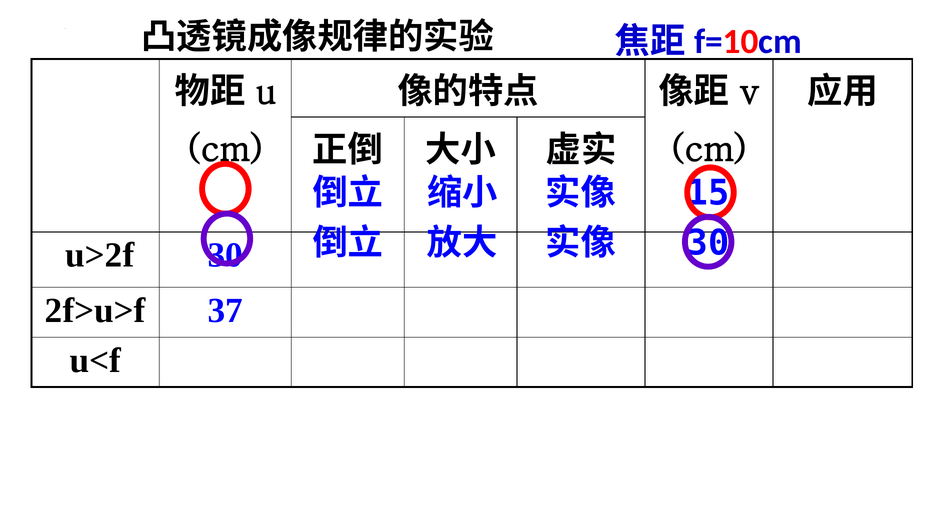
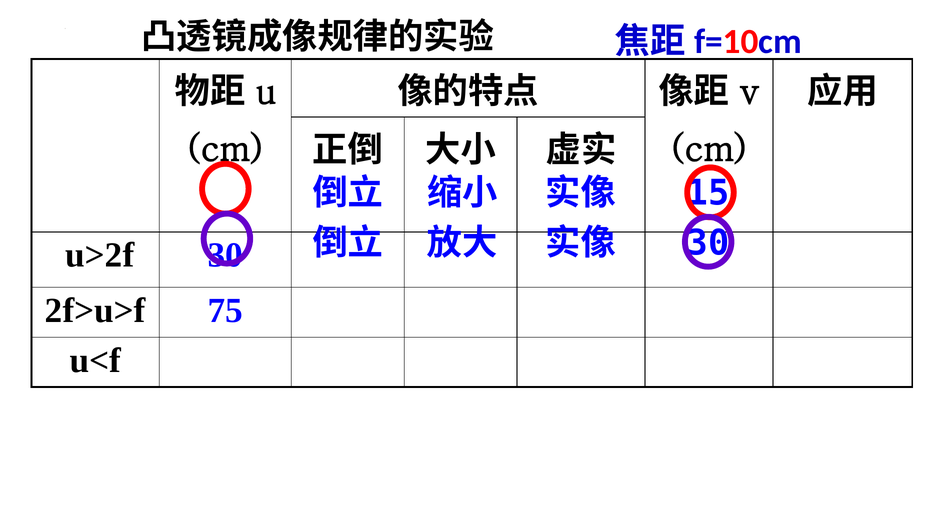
37: 37 -> 75
